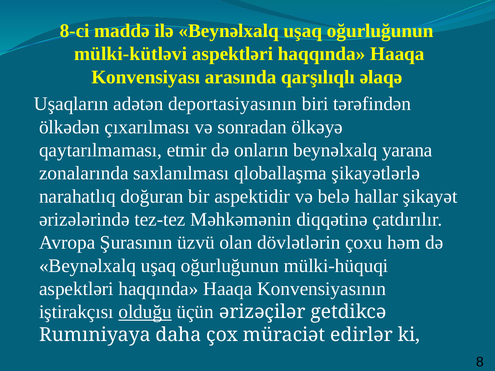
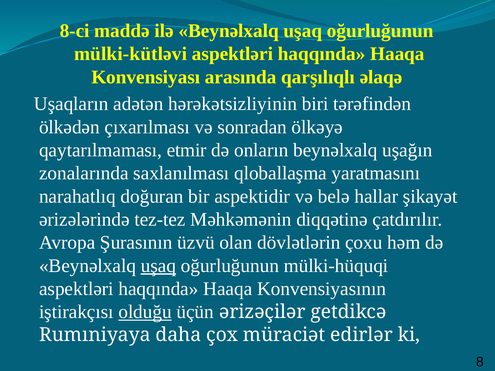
deportasiyasının: deportasiyasının -> hərəkətsizliyinin
yarana: yarana -> uşağın
şikayətlərlə: şikayətlərlə -> yaratmasını
uşaq at (158, 266) underline: none -> present
